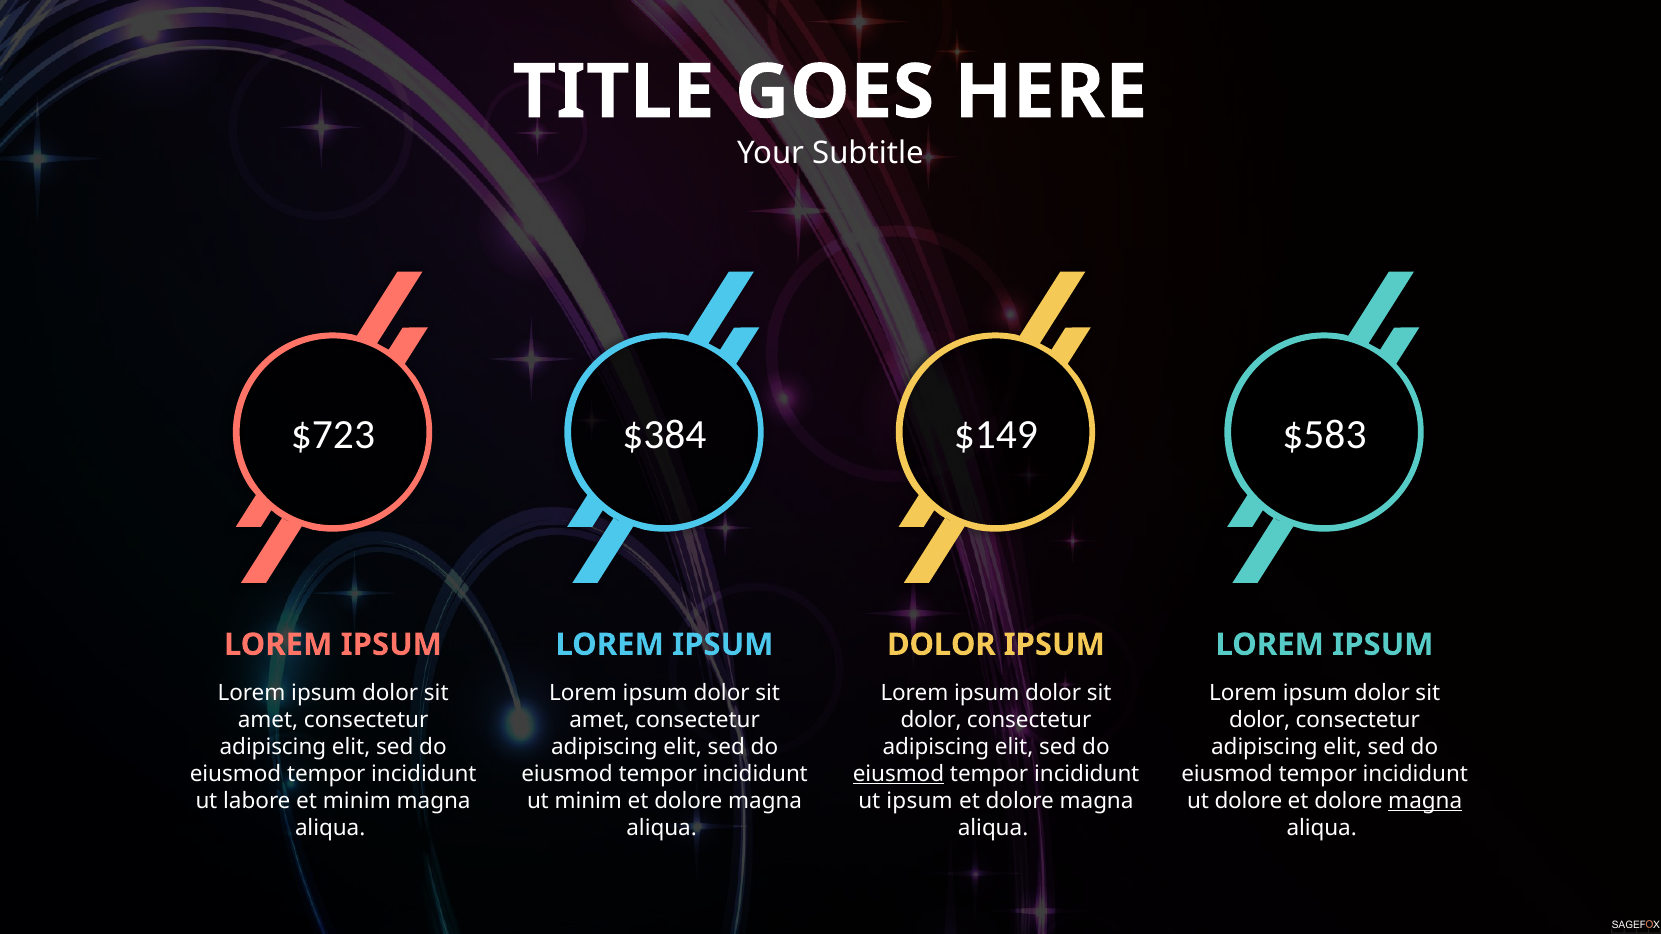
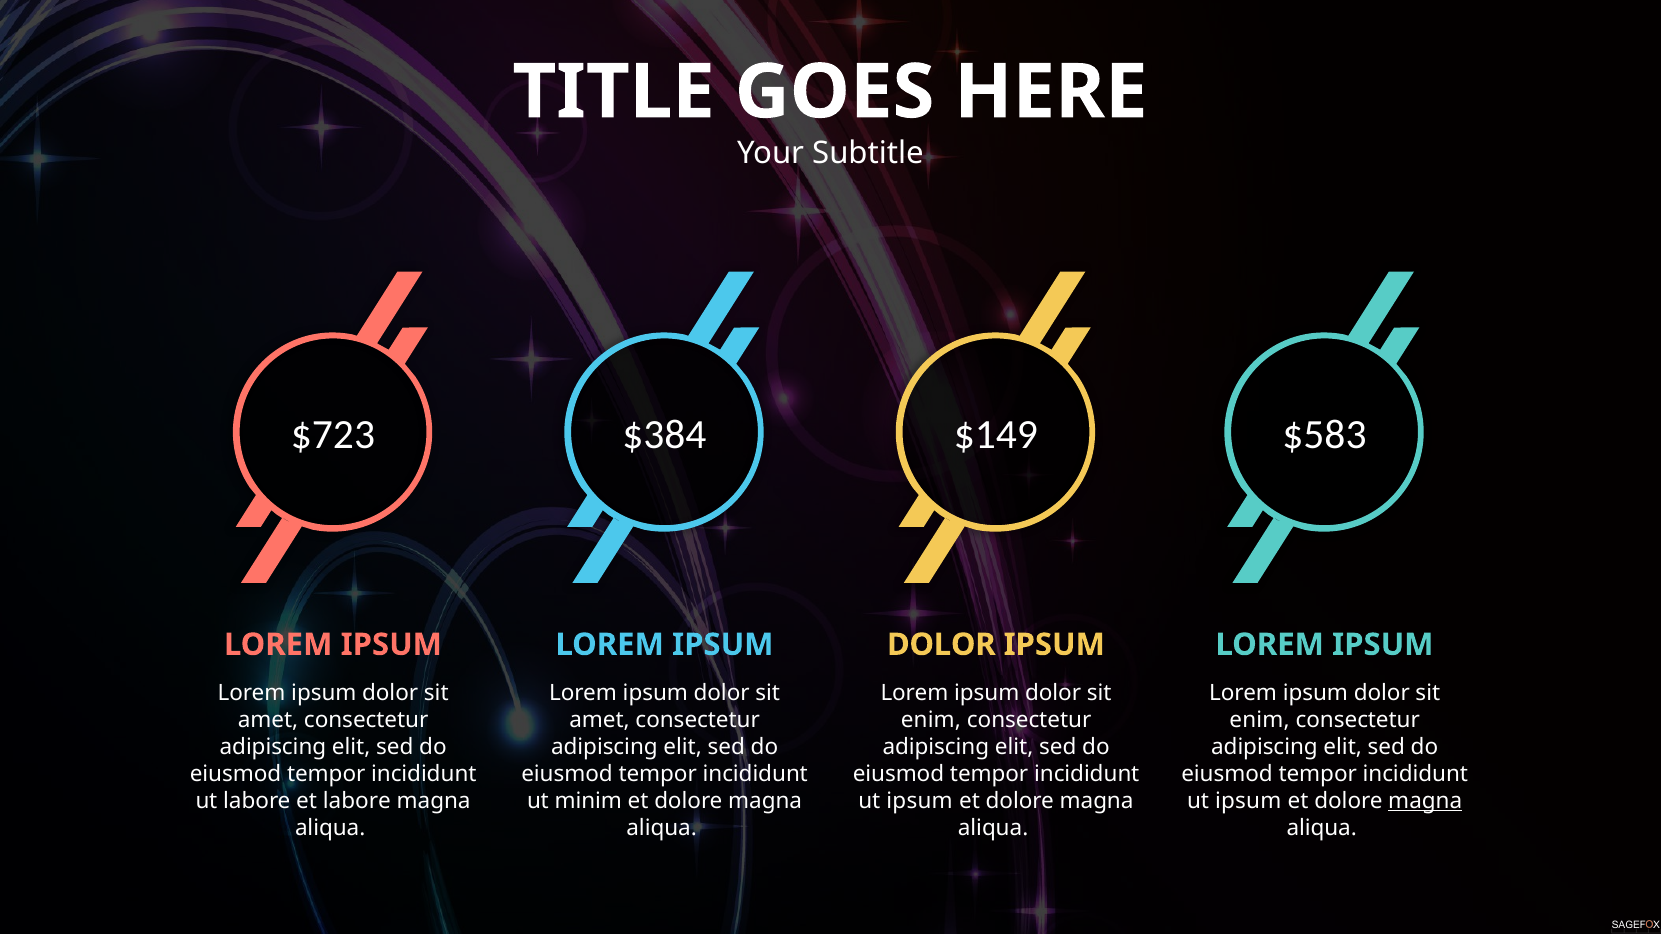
dolor at (931, 720): dolor -> enim
dolor at (1260, 720): dolor -> enim
eiusmod at (898, 774) underline: present -> none
et minim: minim -> labore
dolore at (1248, 801): dolore -> ipsum
